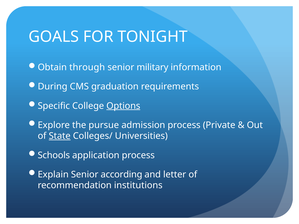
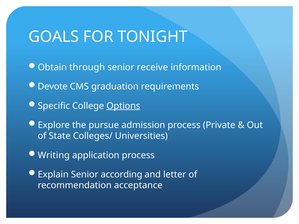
military: military -> receive
During: During -> Devote
State underline: present -> none
Schools: Schools -> Writing
institutions: institutions -> acceptance
